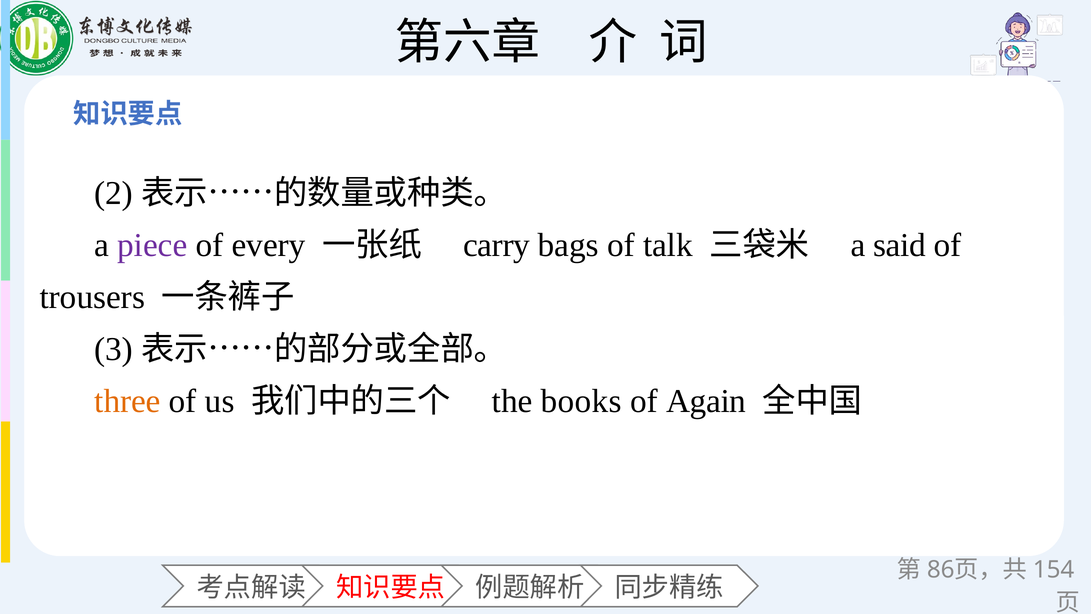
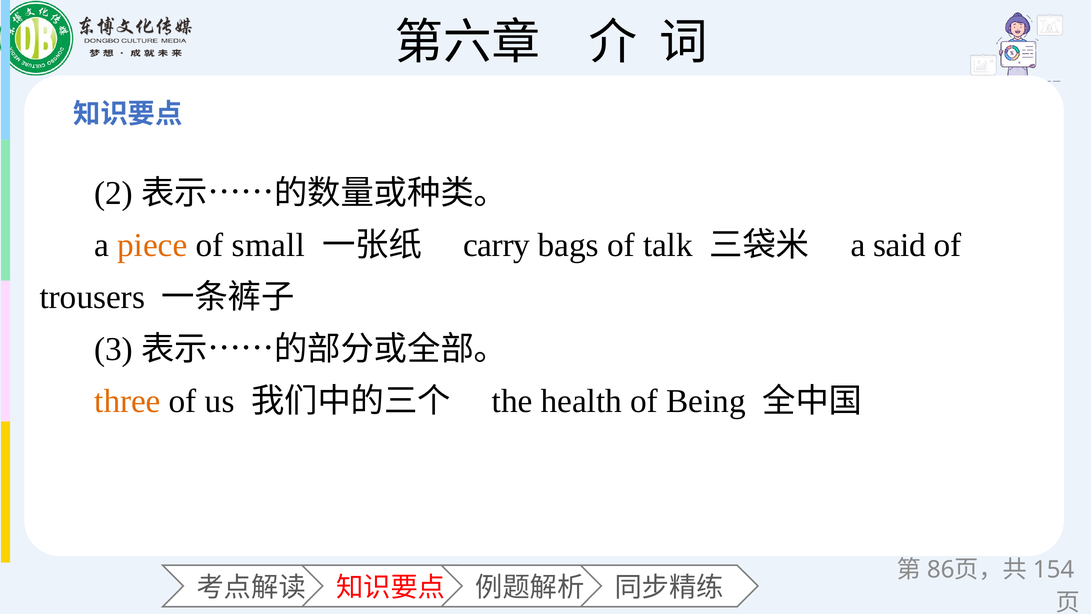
piece colour: purple -> orange
every: every -> small
books: books -> health
Again: Again -> Being
